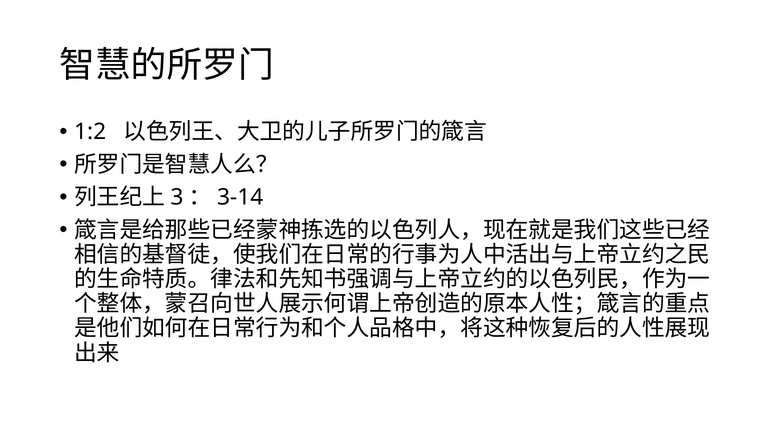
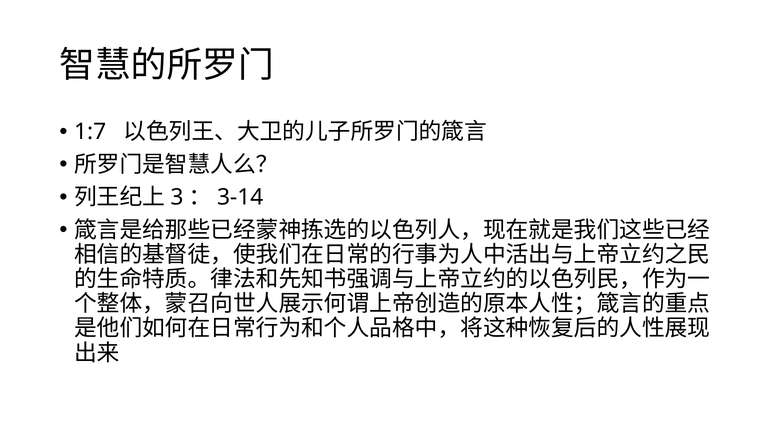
1:2: 1:2 -> 1:7
